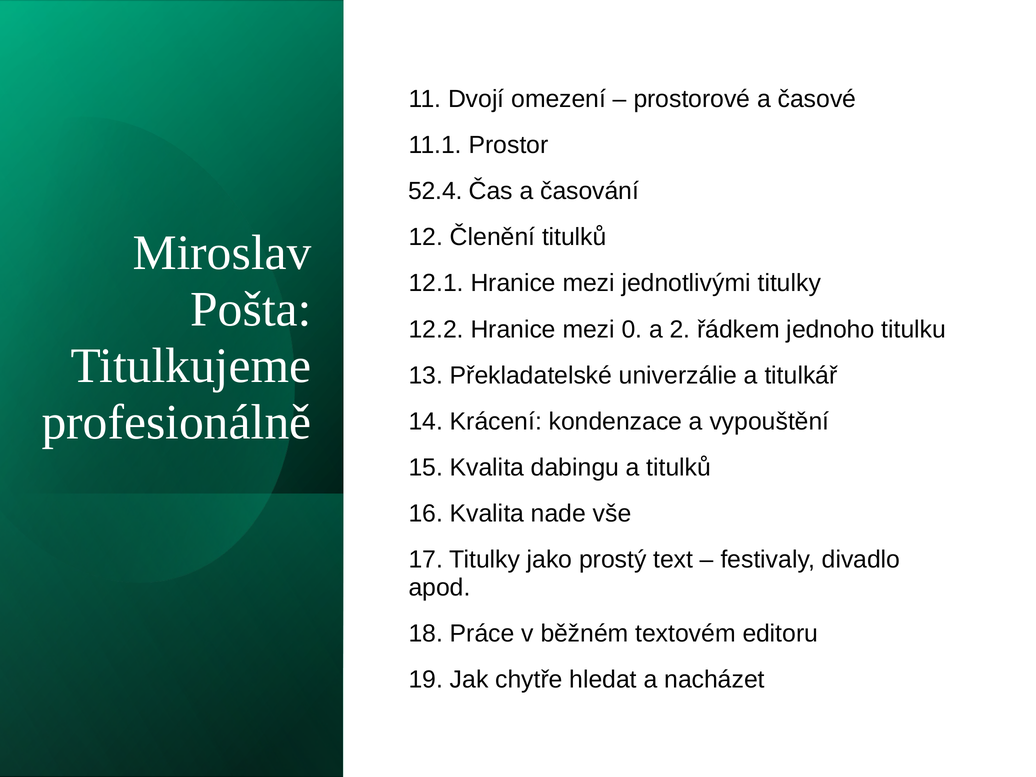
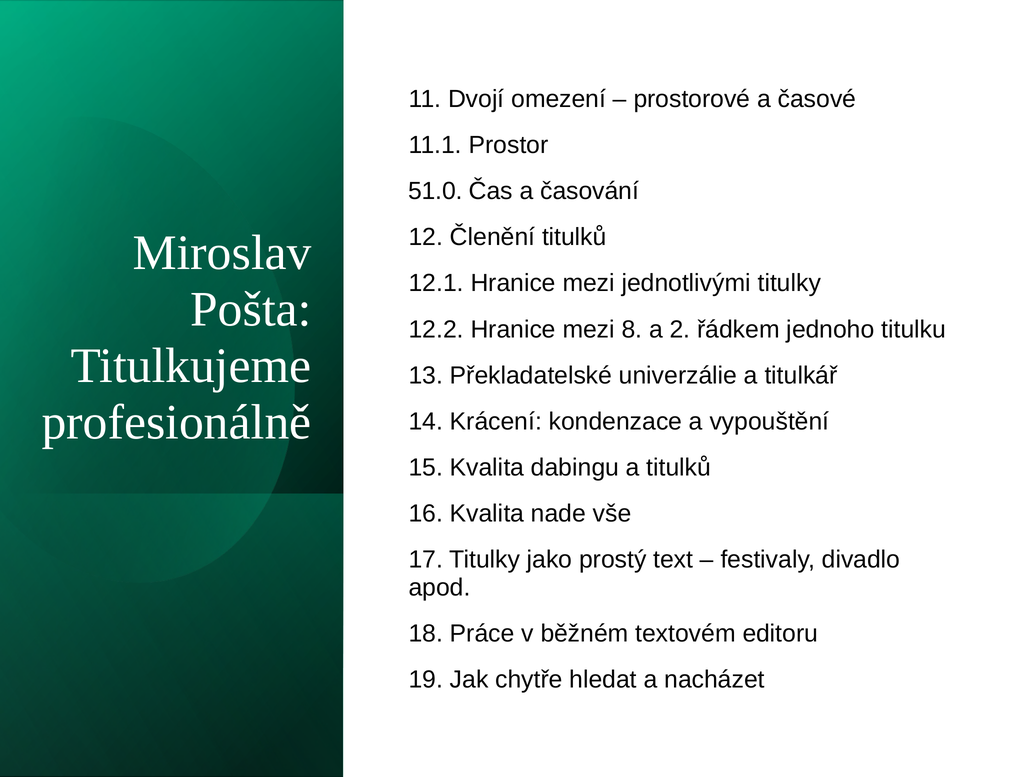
52.4: 52.4 -> 51.0
0: 0 -> 8
